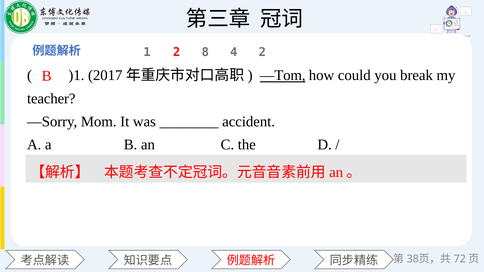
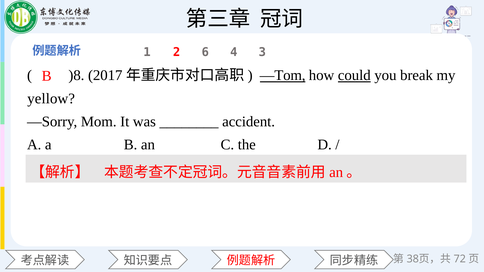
8: 8 -> 6
4 2: 2 -> 3
)1: )1 -> )8
could underline: none -> present
teacher: teacher -> yellow
